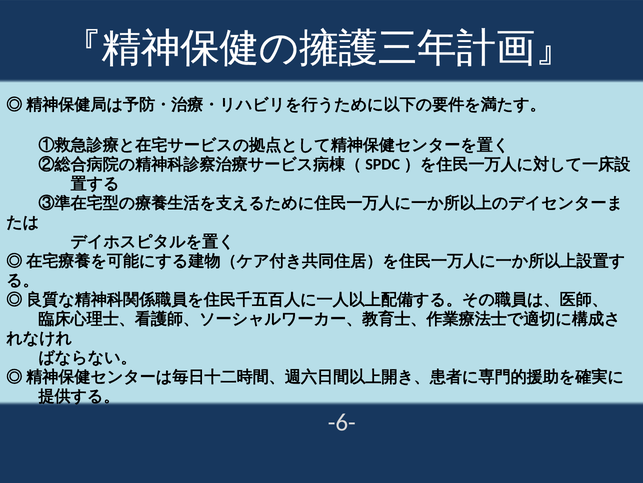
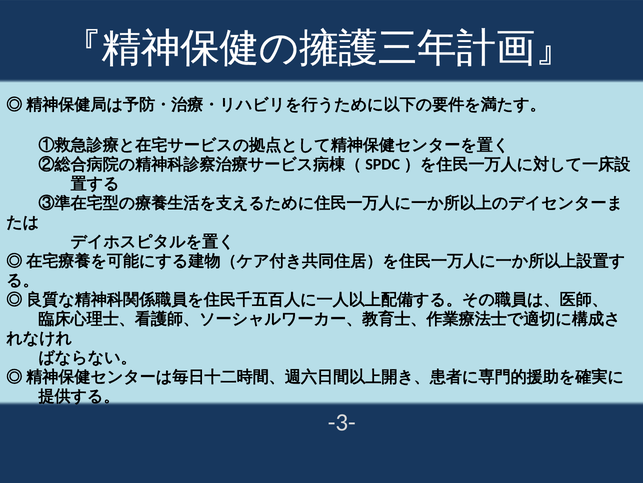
-6-: -6- -> -3-
